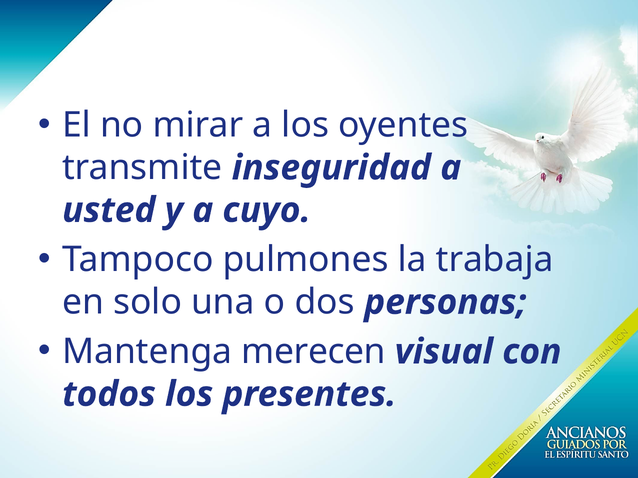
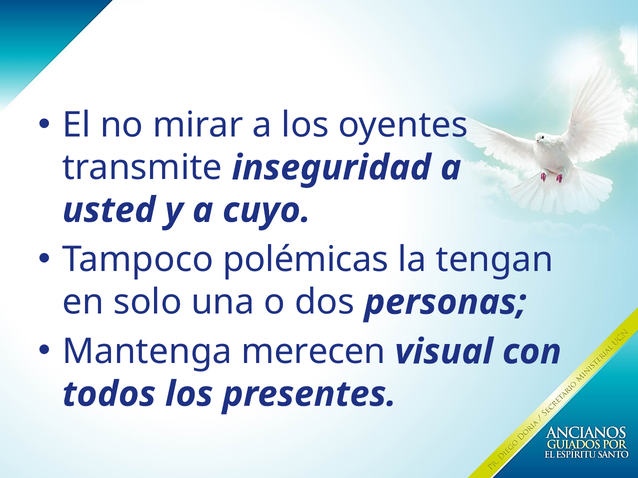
pulmones: pulmones -> polémicas
trabaja: trabaja -> tengan
